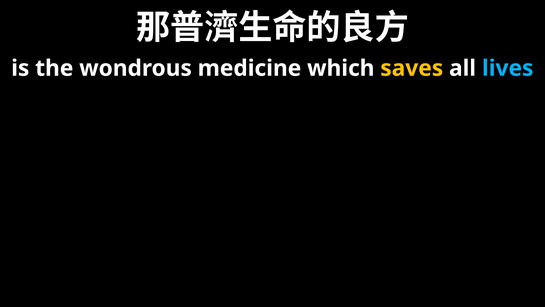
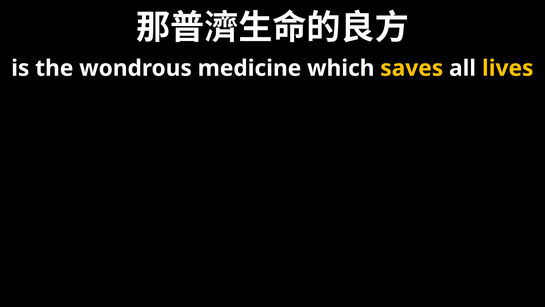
lives colour: light blue -> yellow
